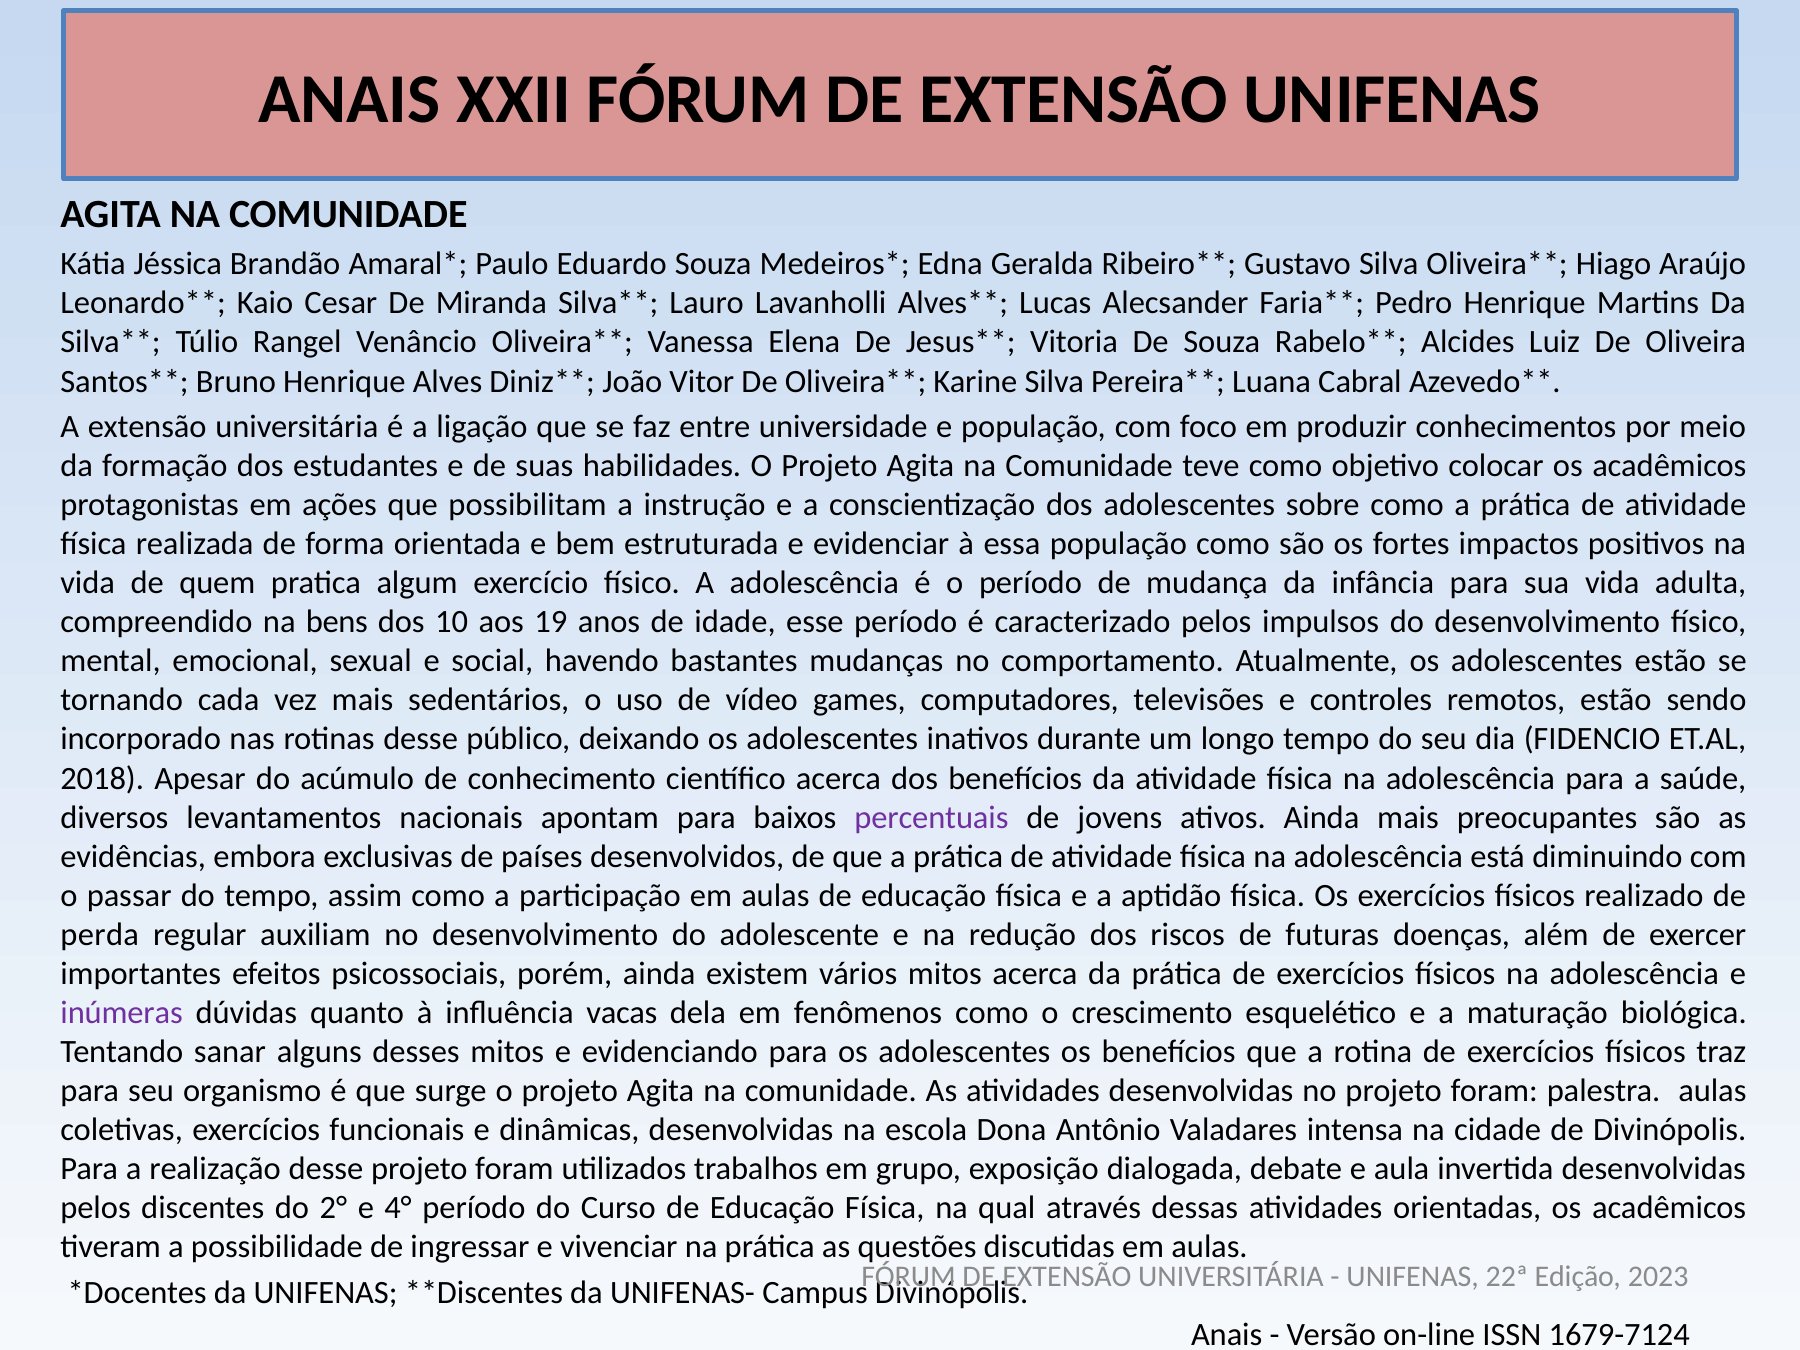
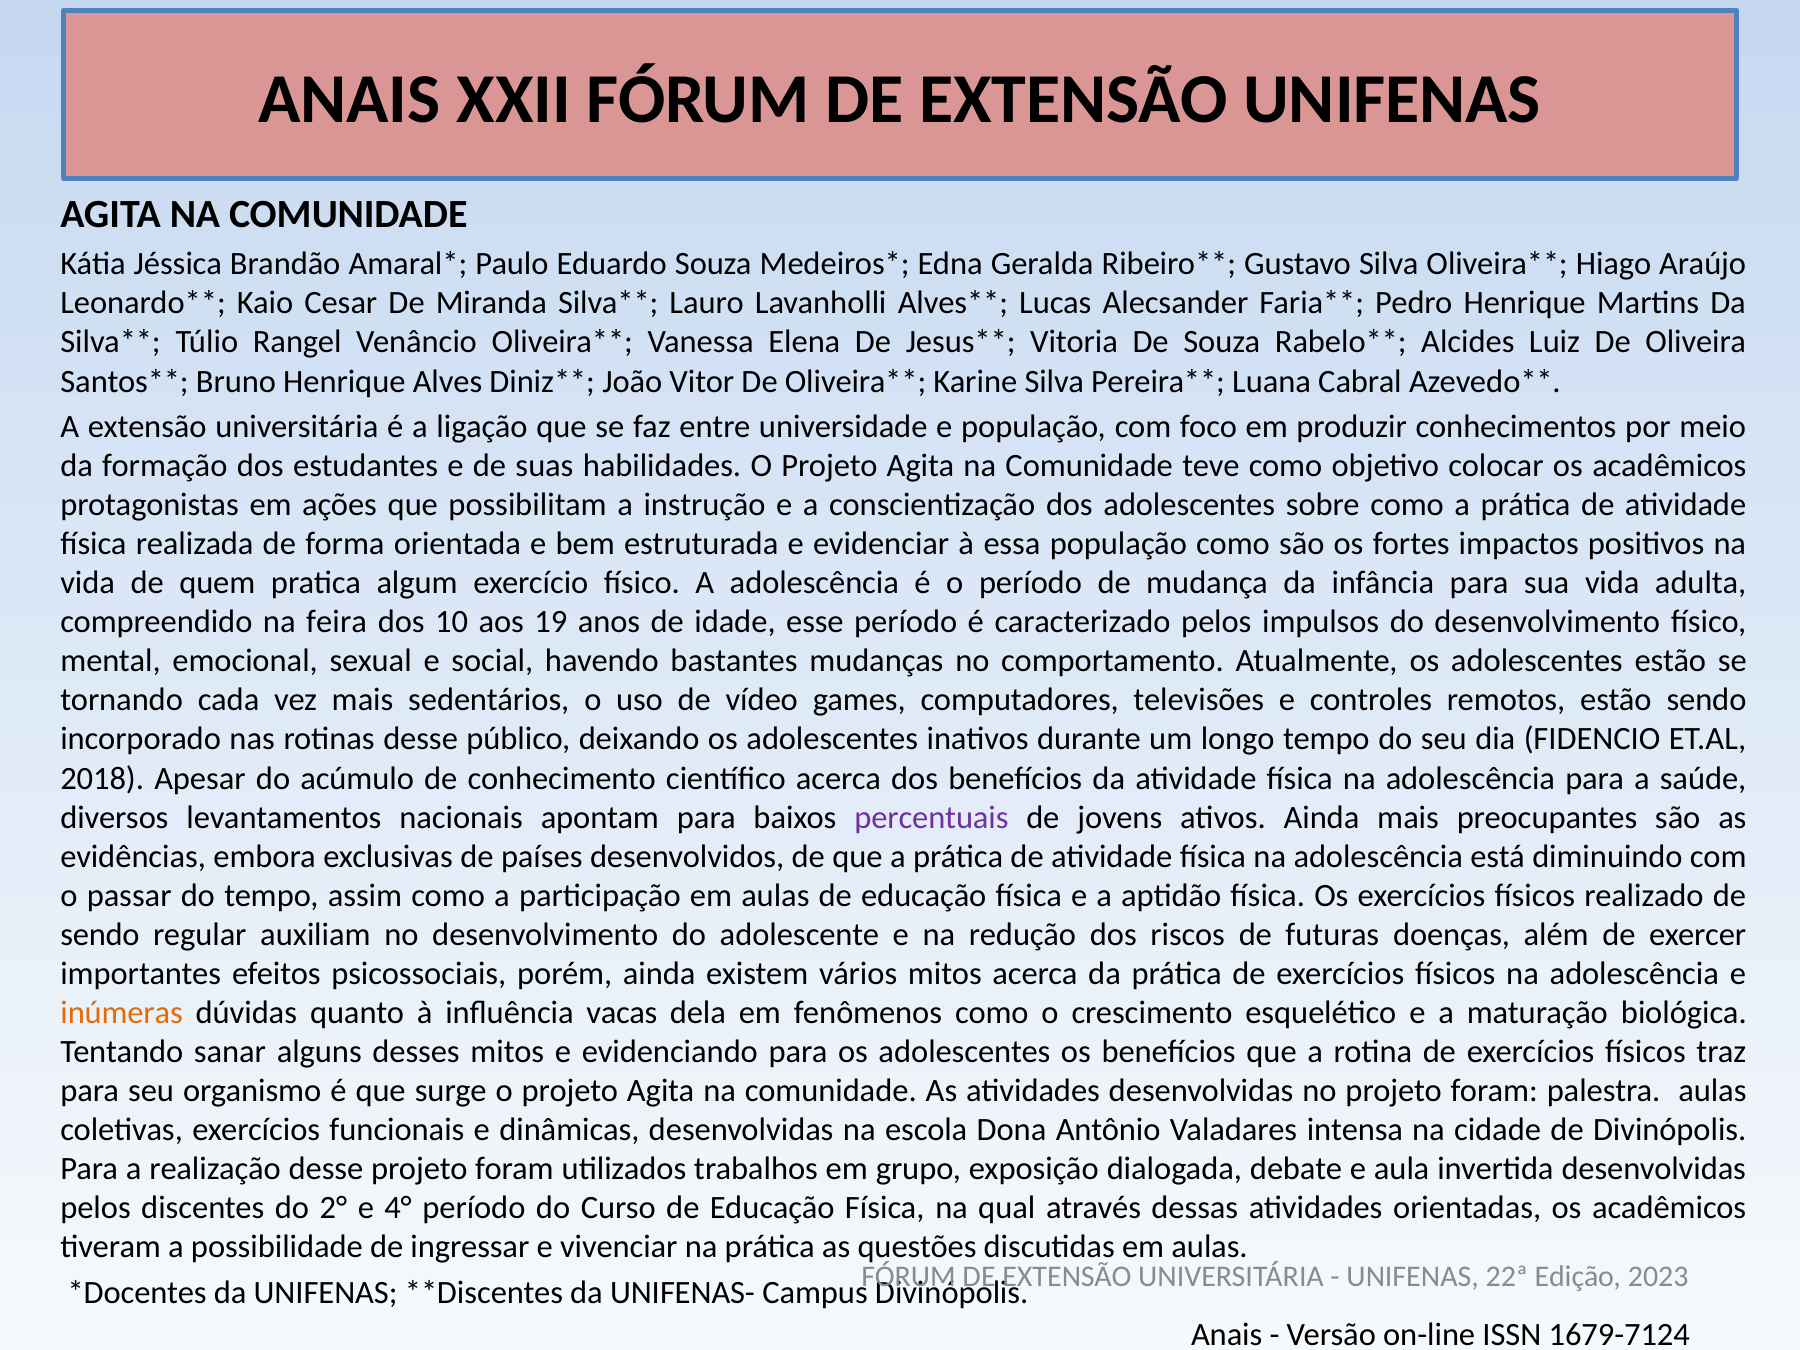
bens: bens -> feira
perda at (100, 934): perda -> sendo
inúmeras colour: purple -> orange
